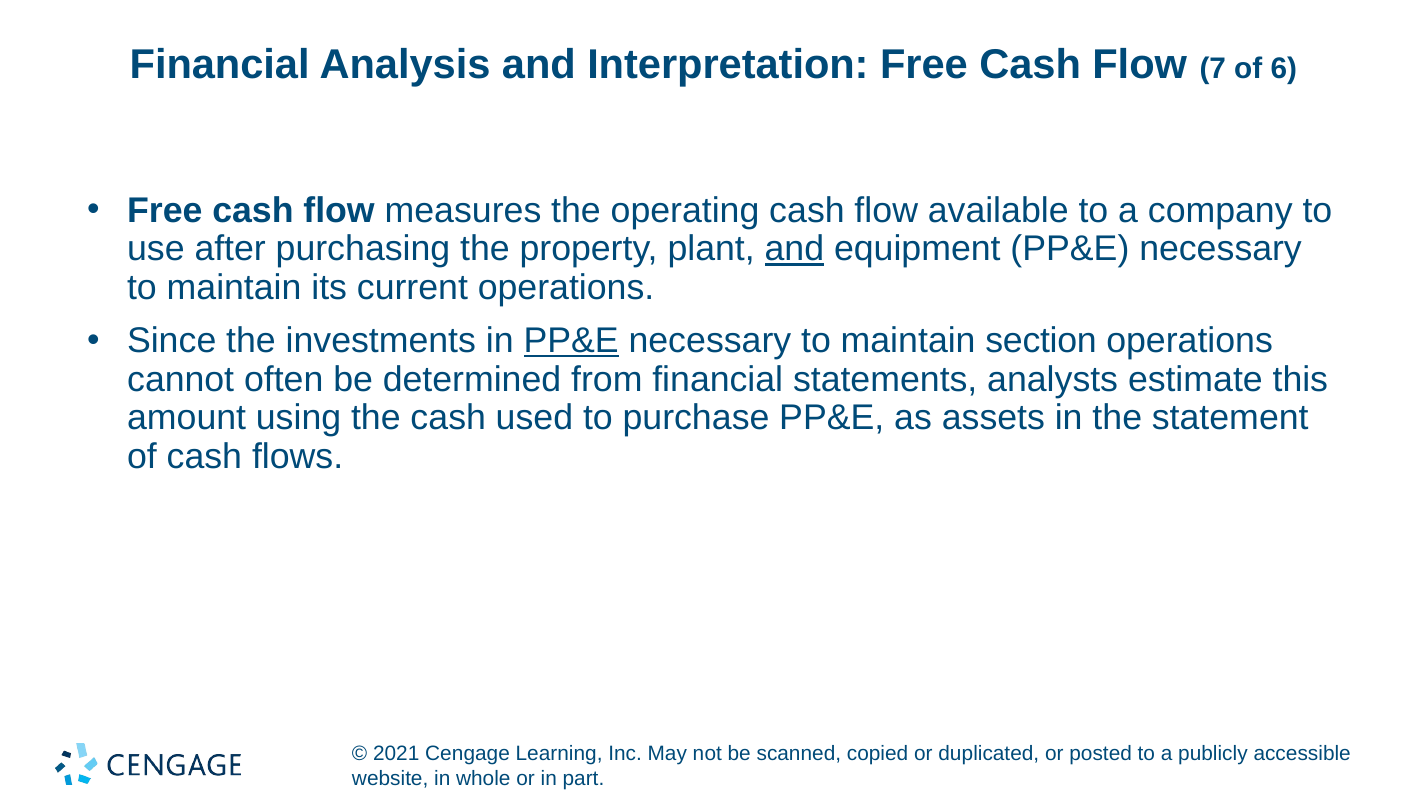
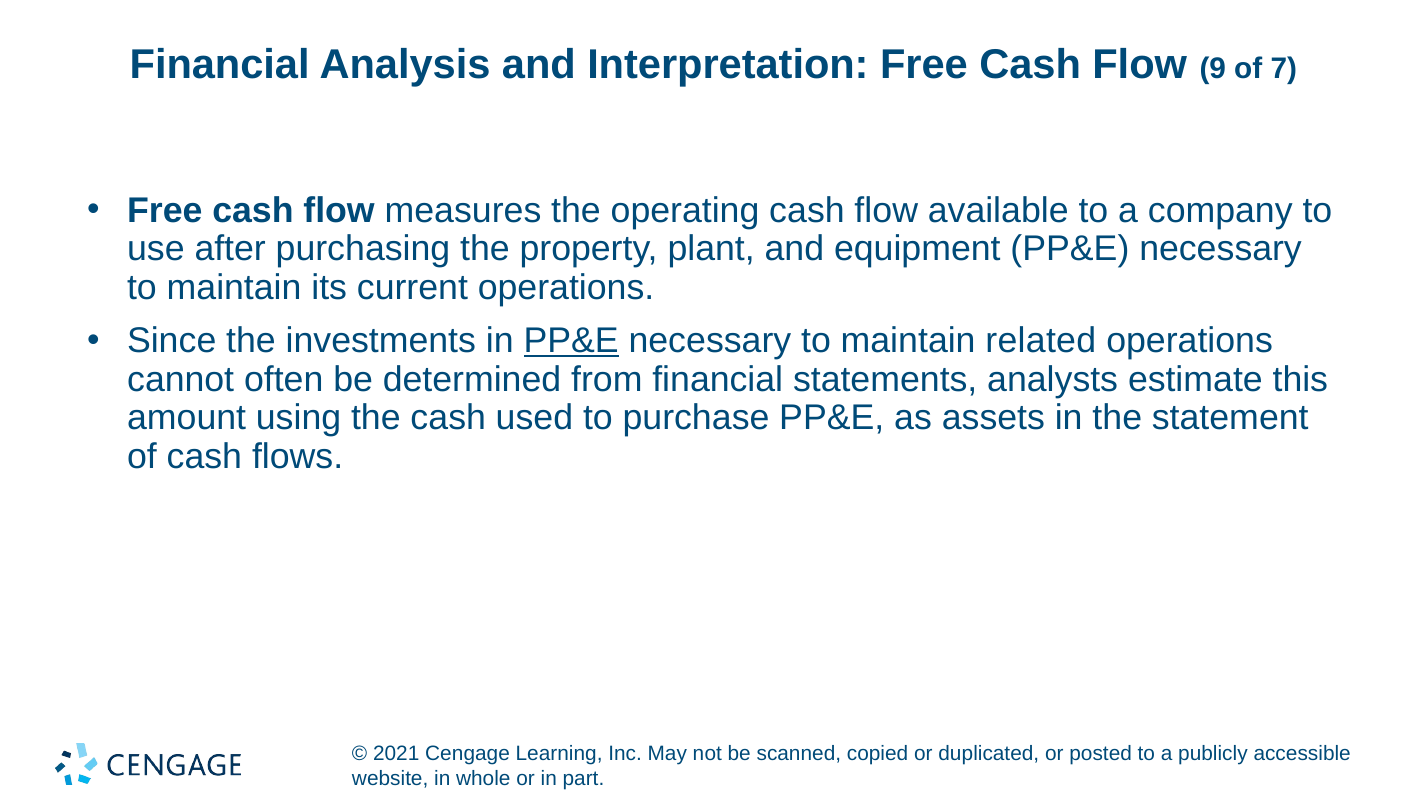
7: 7 -> 9
6: 6 -> 7
and at (794, 249) underline: present -> none
section: section -> related
